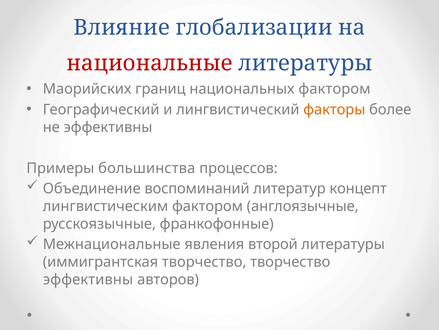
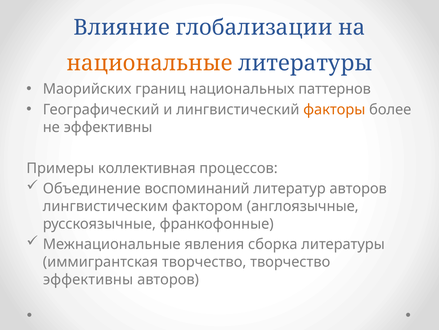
национальные colour: red -> orange
национальных фактором: фактором -> паттернов
большинства: большинства -> коллективная
литератур концепт: концепт -> авторов
второй: второй -> сборка
